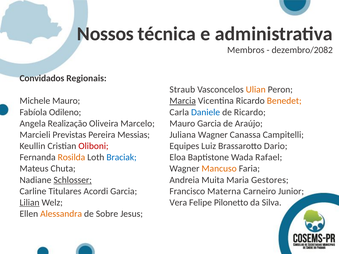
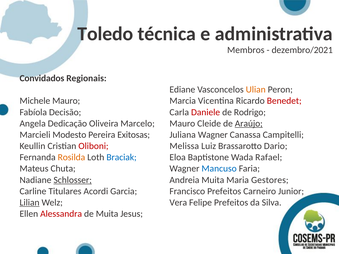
Nossos: Nossos -> Toledo
dezembro/2082: dezembro/2082 -> dezembro/2021
Straub: Straub -> Ediane
Marcia underline: present -> none
Benedet colour: orange -> red
Odileno: Odileno -> Decisão
Daniele colour: blue -> red
de Ricardo: Ricardo -> Rodrigo
Realização: Realização -> Dedicação
Mauro Garcia: Garcia -> Cleide
Araújo underline: none -> present
Previstas: Previstas -> Modesto
Messias: Messias -> Exitosas
Equipes: Equipes -> Melissa
Mancuso colour: orange -> blue
Francisco Materna: Materna -> Prefeitos
Felipe Pilonetto: Pilonetto -> Prefeitos
Alessandra colour: orange -> red
de Sobre: Sobre -> Muita
